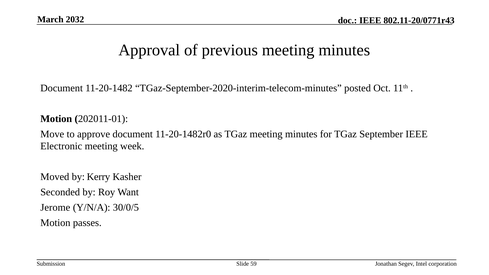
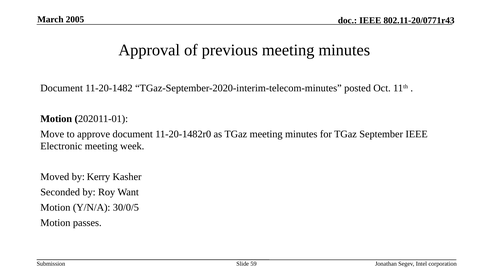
2032: 2032 -> 2005
Jerome at (55, 207): Jerome -> Motion
